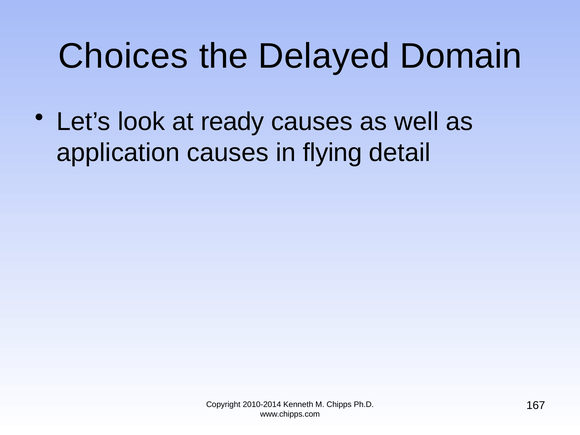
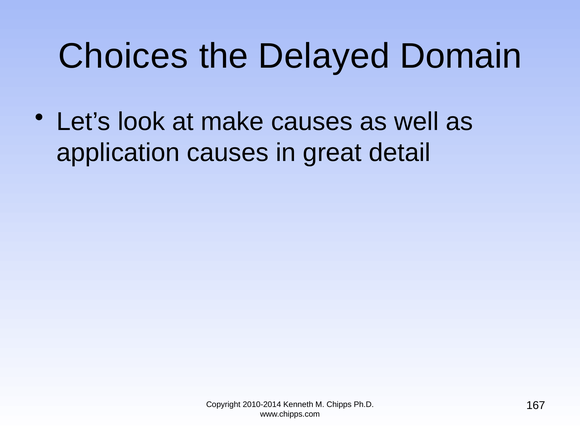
ready: ready -> make
flying: flying -> great
